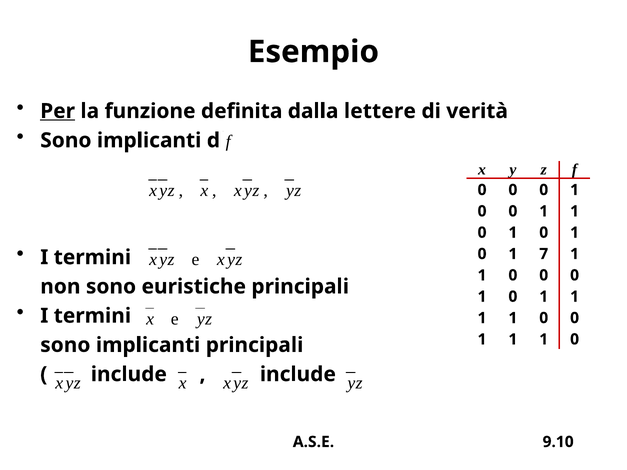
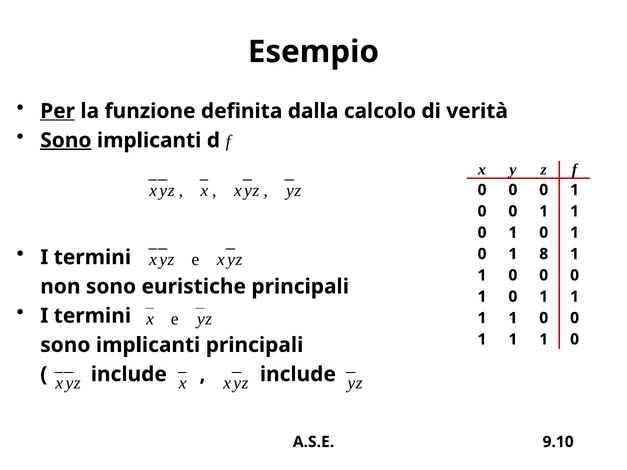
lettere: lettere -> calcolo
Sono at (66, 140) underline: none -> present
7: 7 -> 8
